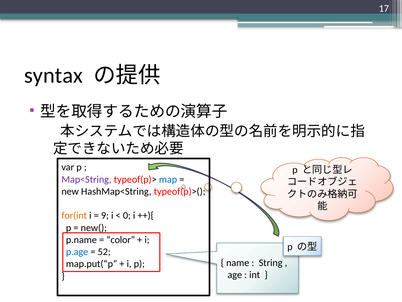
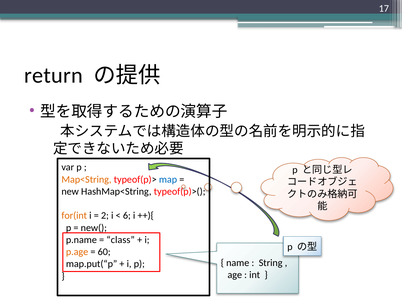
syntax: syntax -> return
Map<String colour: purple -> orange
9: 9 -> 2
0: 0 -> 6
color: color -> class
p.age colour: blue -> orange
52: 52 -> 60
